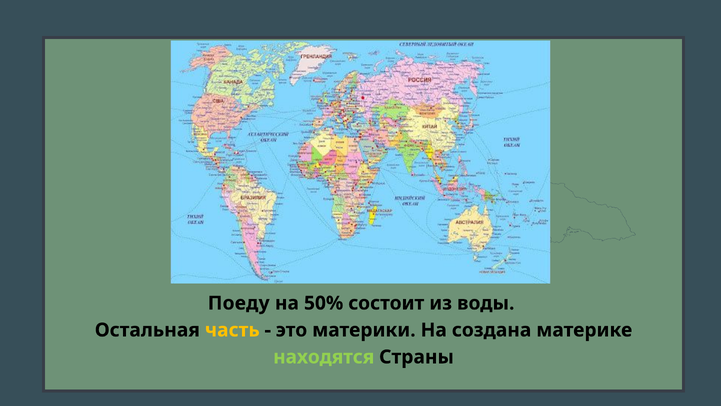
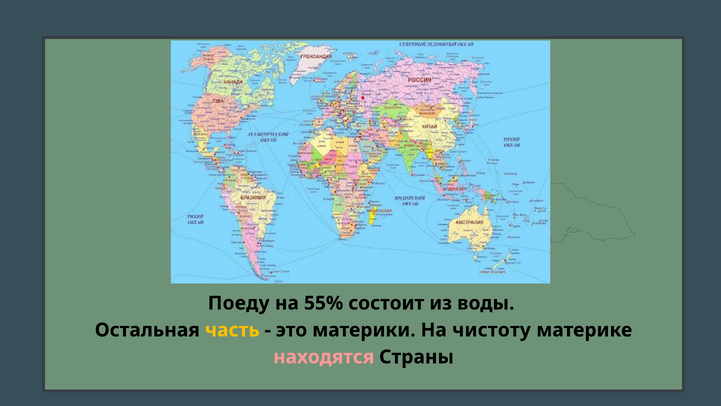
50%: 50% -> 55%
создана: создана -> чистоту
находятся colour: light green -> pink
